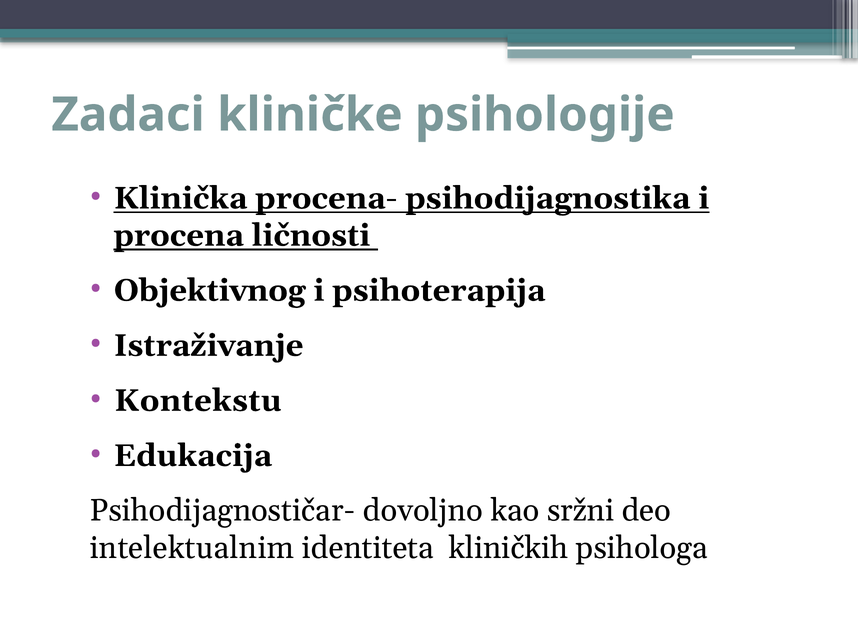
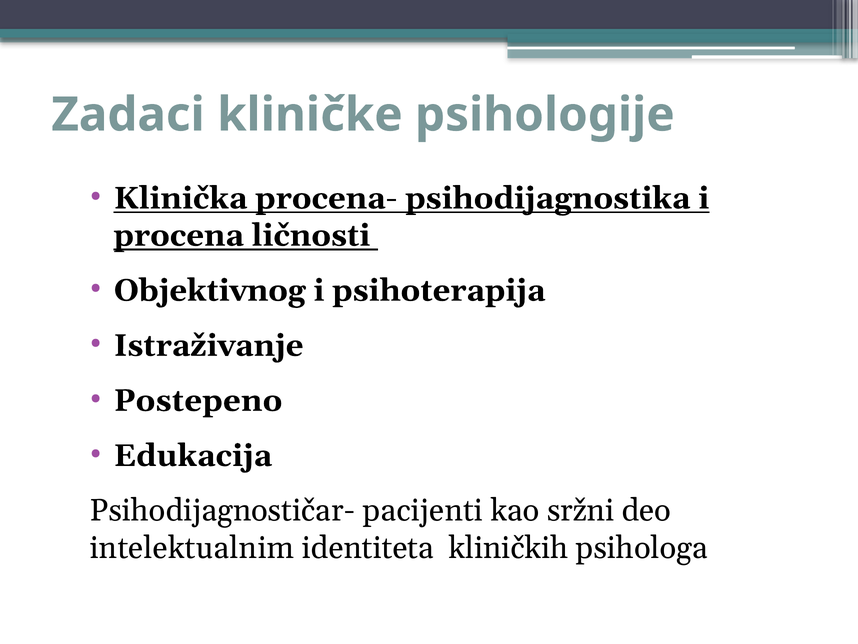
Kontekstu: Kontekstu -> Postepeno
dovoljno: dovoljno -> pacijenti
